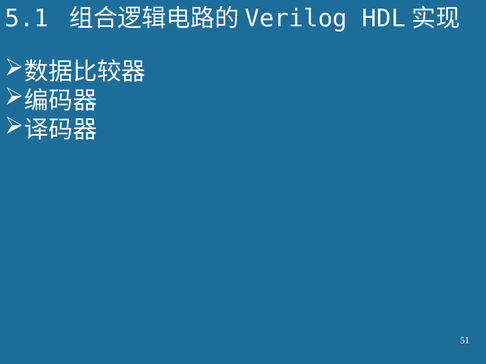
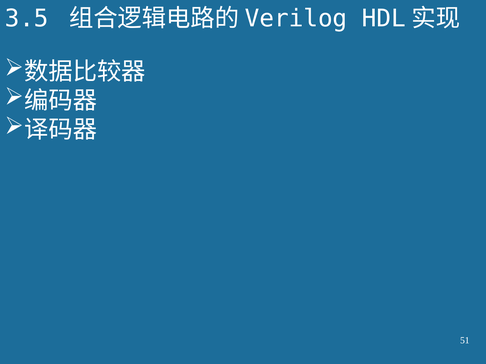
5.1: 5.1 -> 3.5
